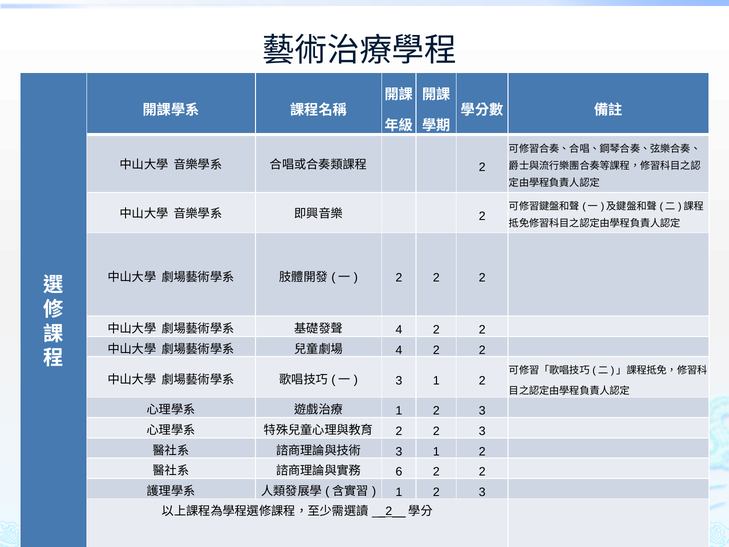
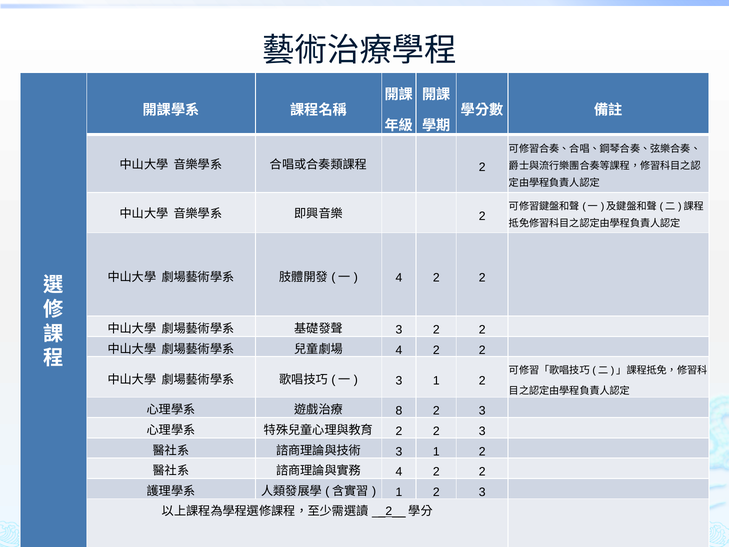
2 at (399, 278): 2 -> 4
4 at (399, 330): 4 -> 3
1 at (399, 411): 1 -> 8
6 at (399, 472): 6 -> 4
